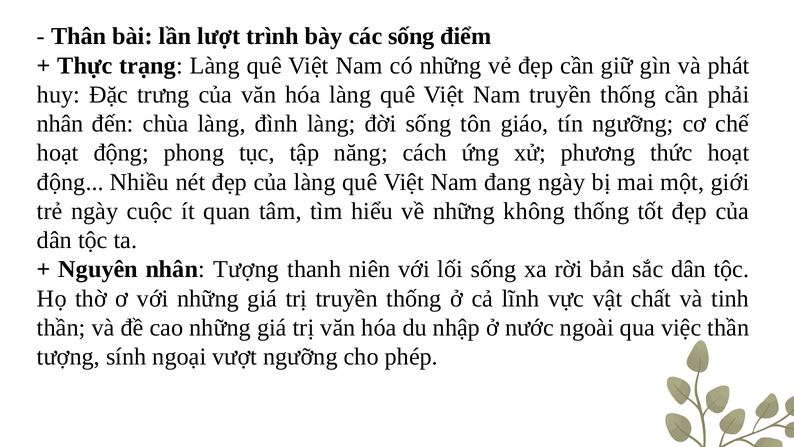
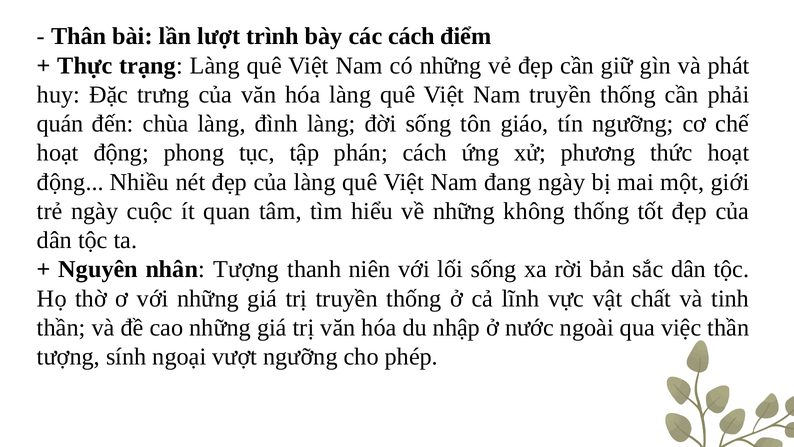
các sống: sống -> cách
nhân at (60, 124): nhân -> quán
năng: năng -> phán
